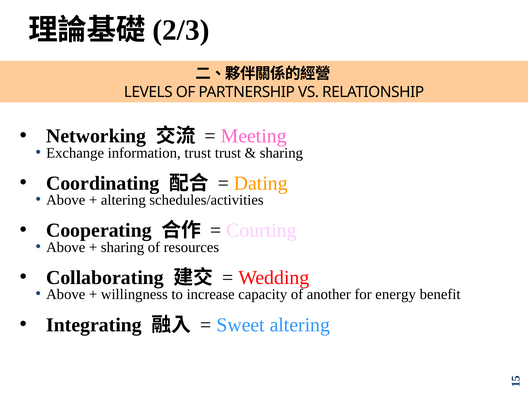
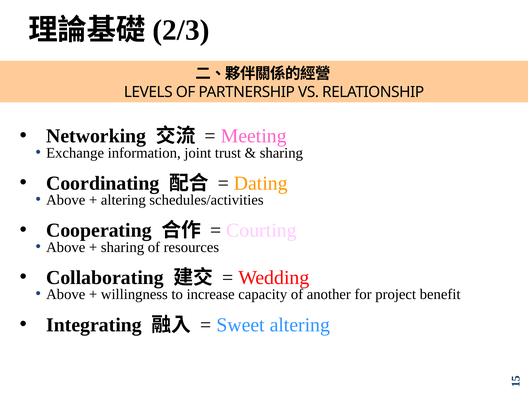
information trust: trust -> joint
energy: energy -> project
